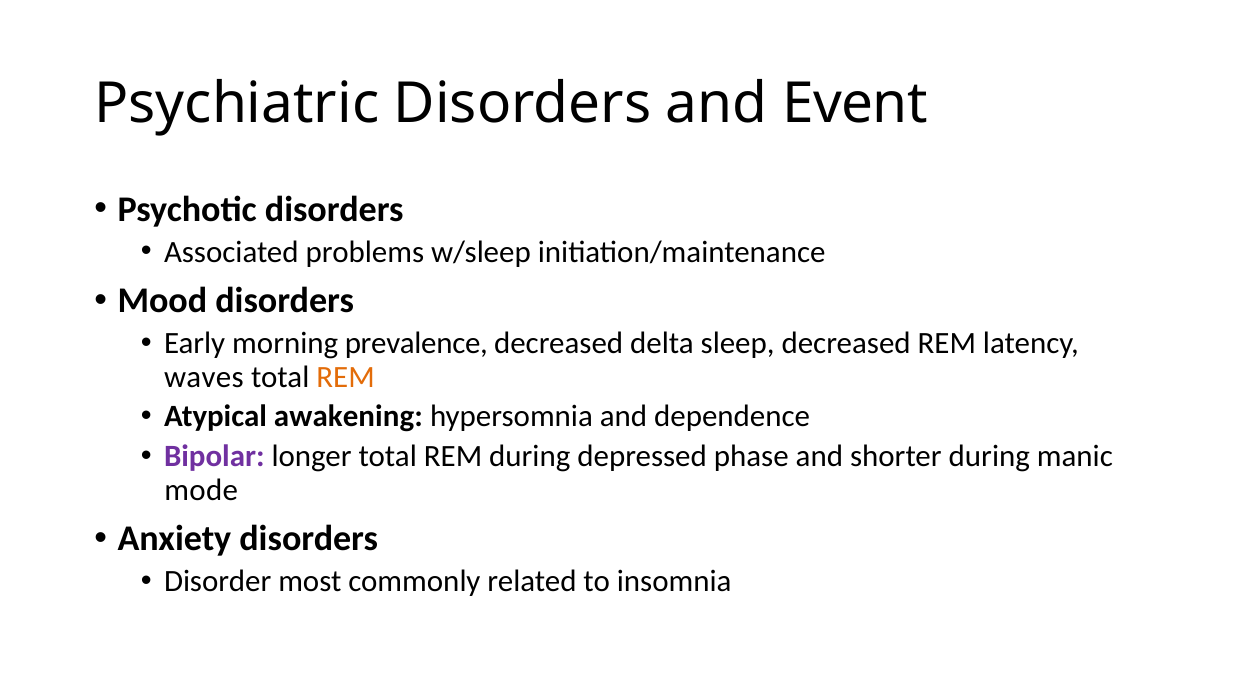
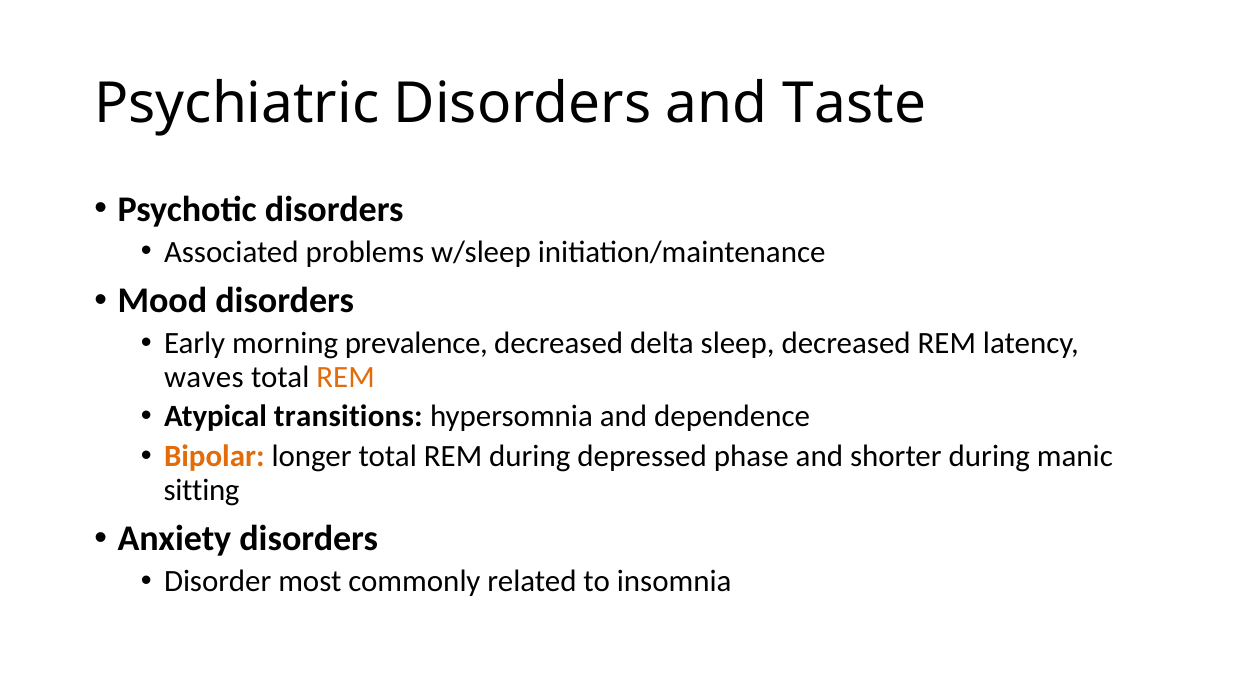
Event: Event -> Taste
awakening: awakening -> transitions
Bipolar colour: purple -> orange
mode: mode -> sitting
